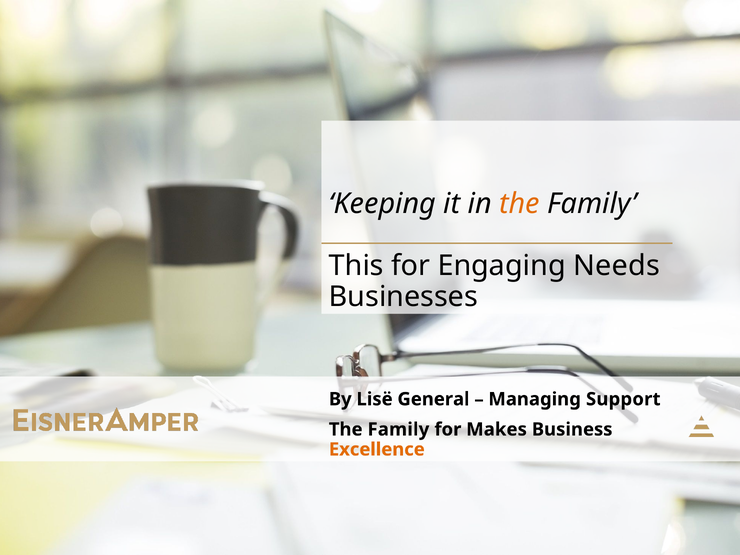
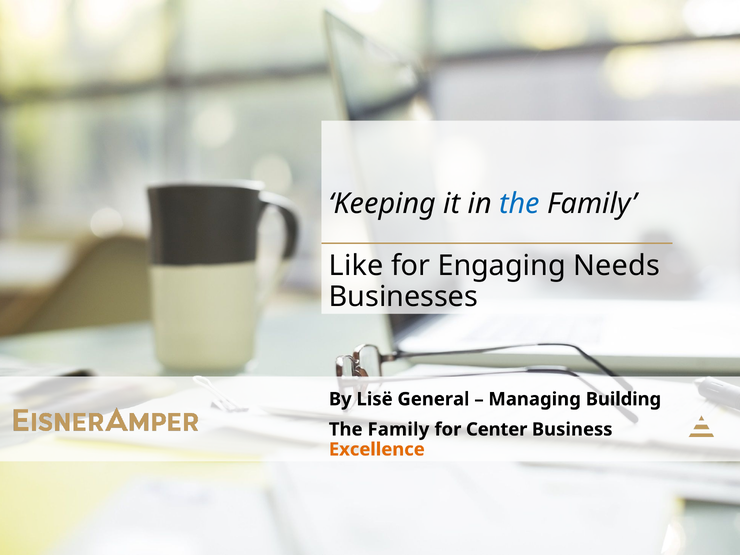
the at (519, 204) colour: orange -> blue
This: This -> Like
Support: Support -> Building
Makes: Makes -> Center
